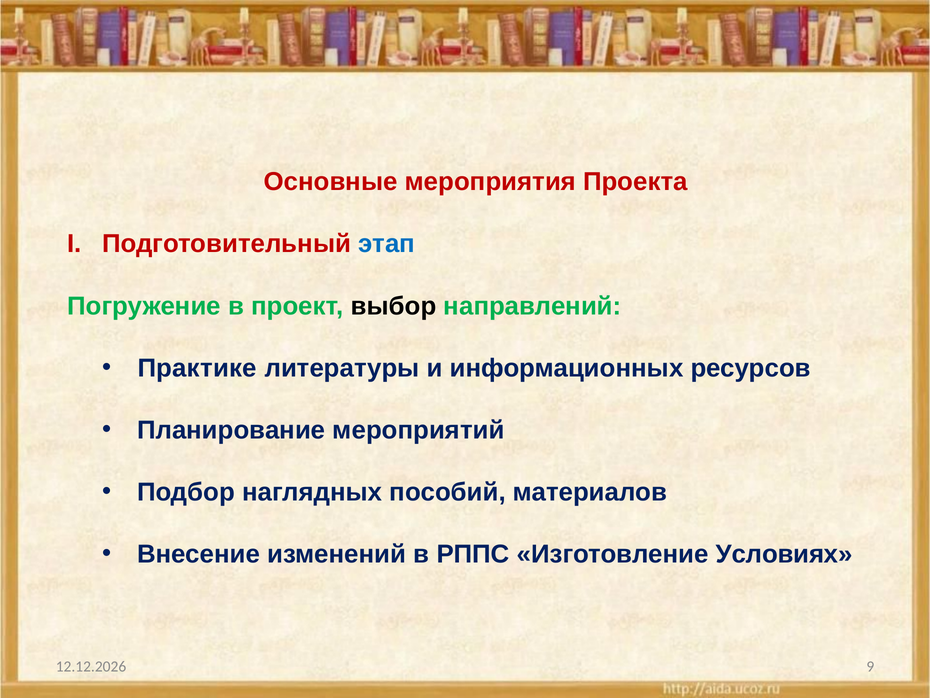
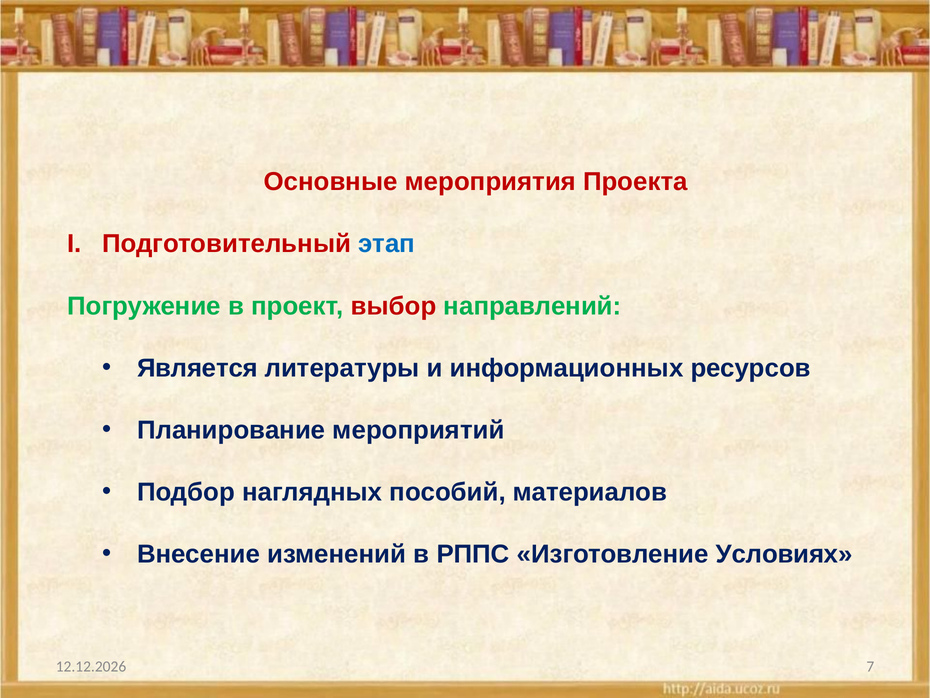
выбор colour: black -> red
Практике: Практике -> Является
9: 9 -> 7
